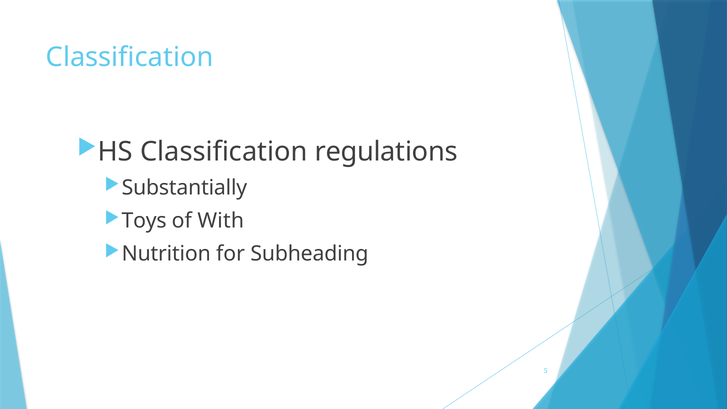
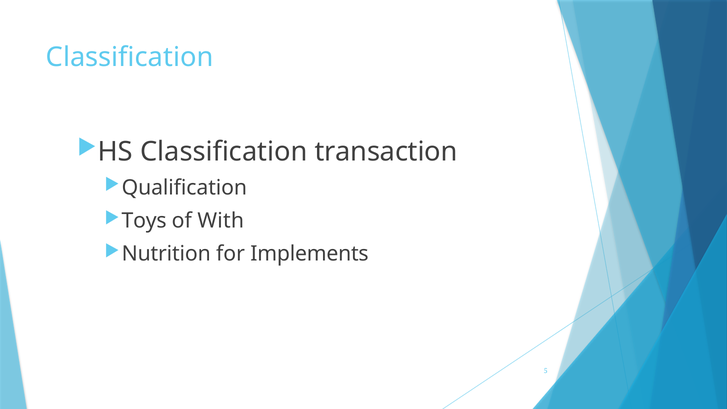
regulations: regulations -> transaction
Substantially: Substantially -> Qualification
Subheading: Subheading -> Implements
